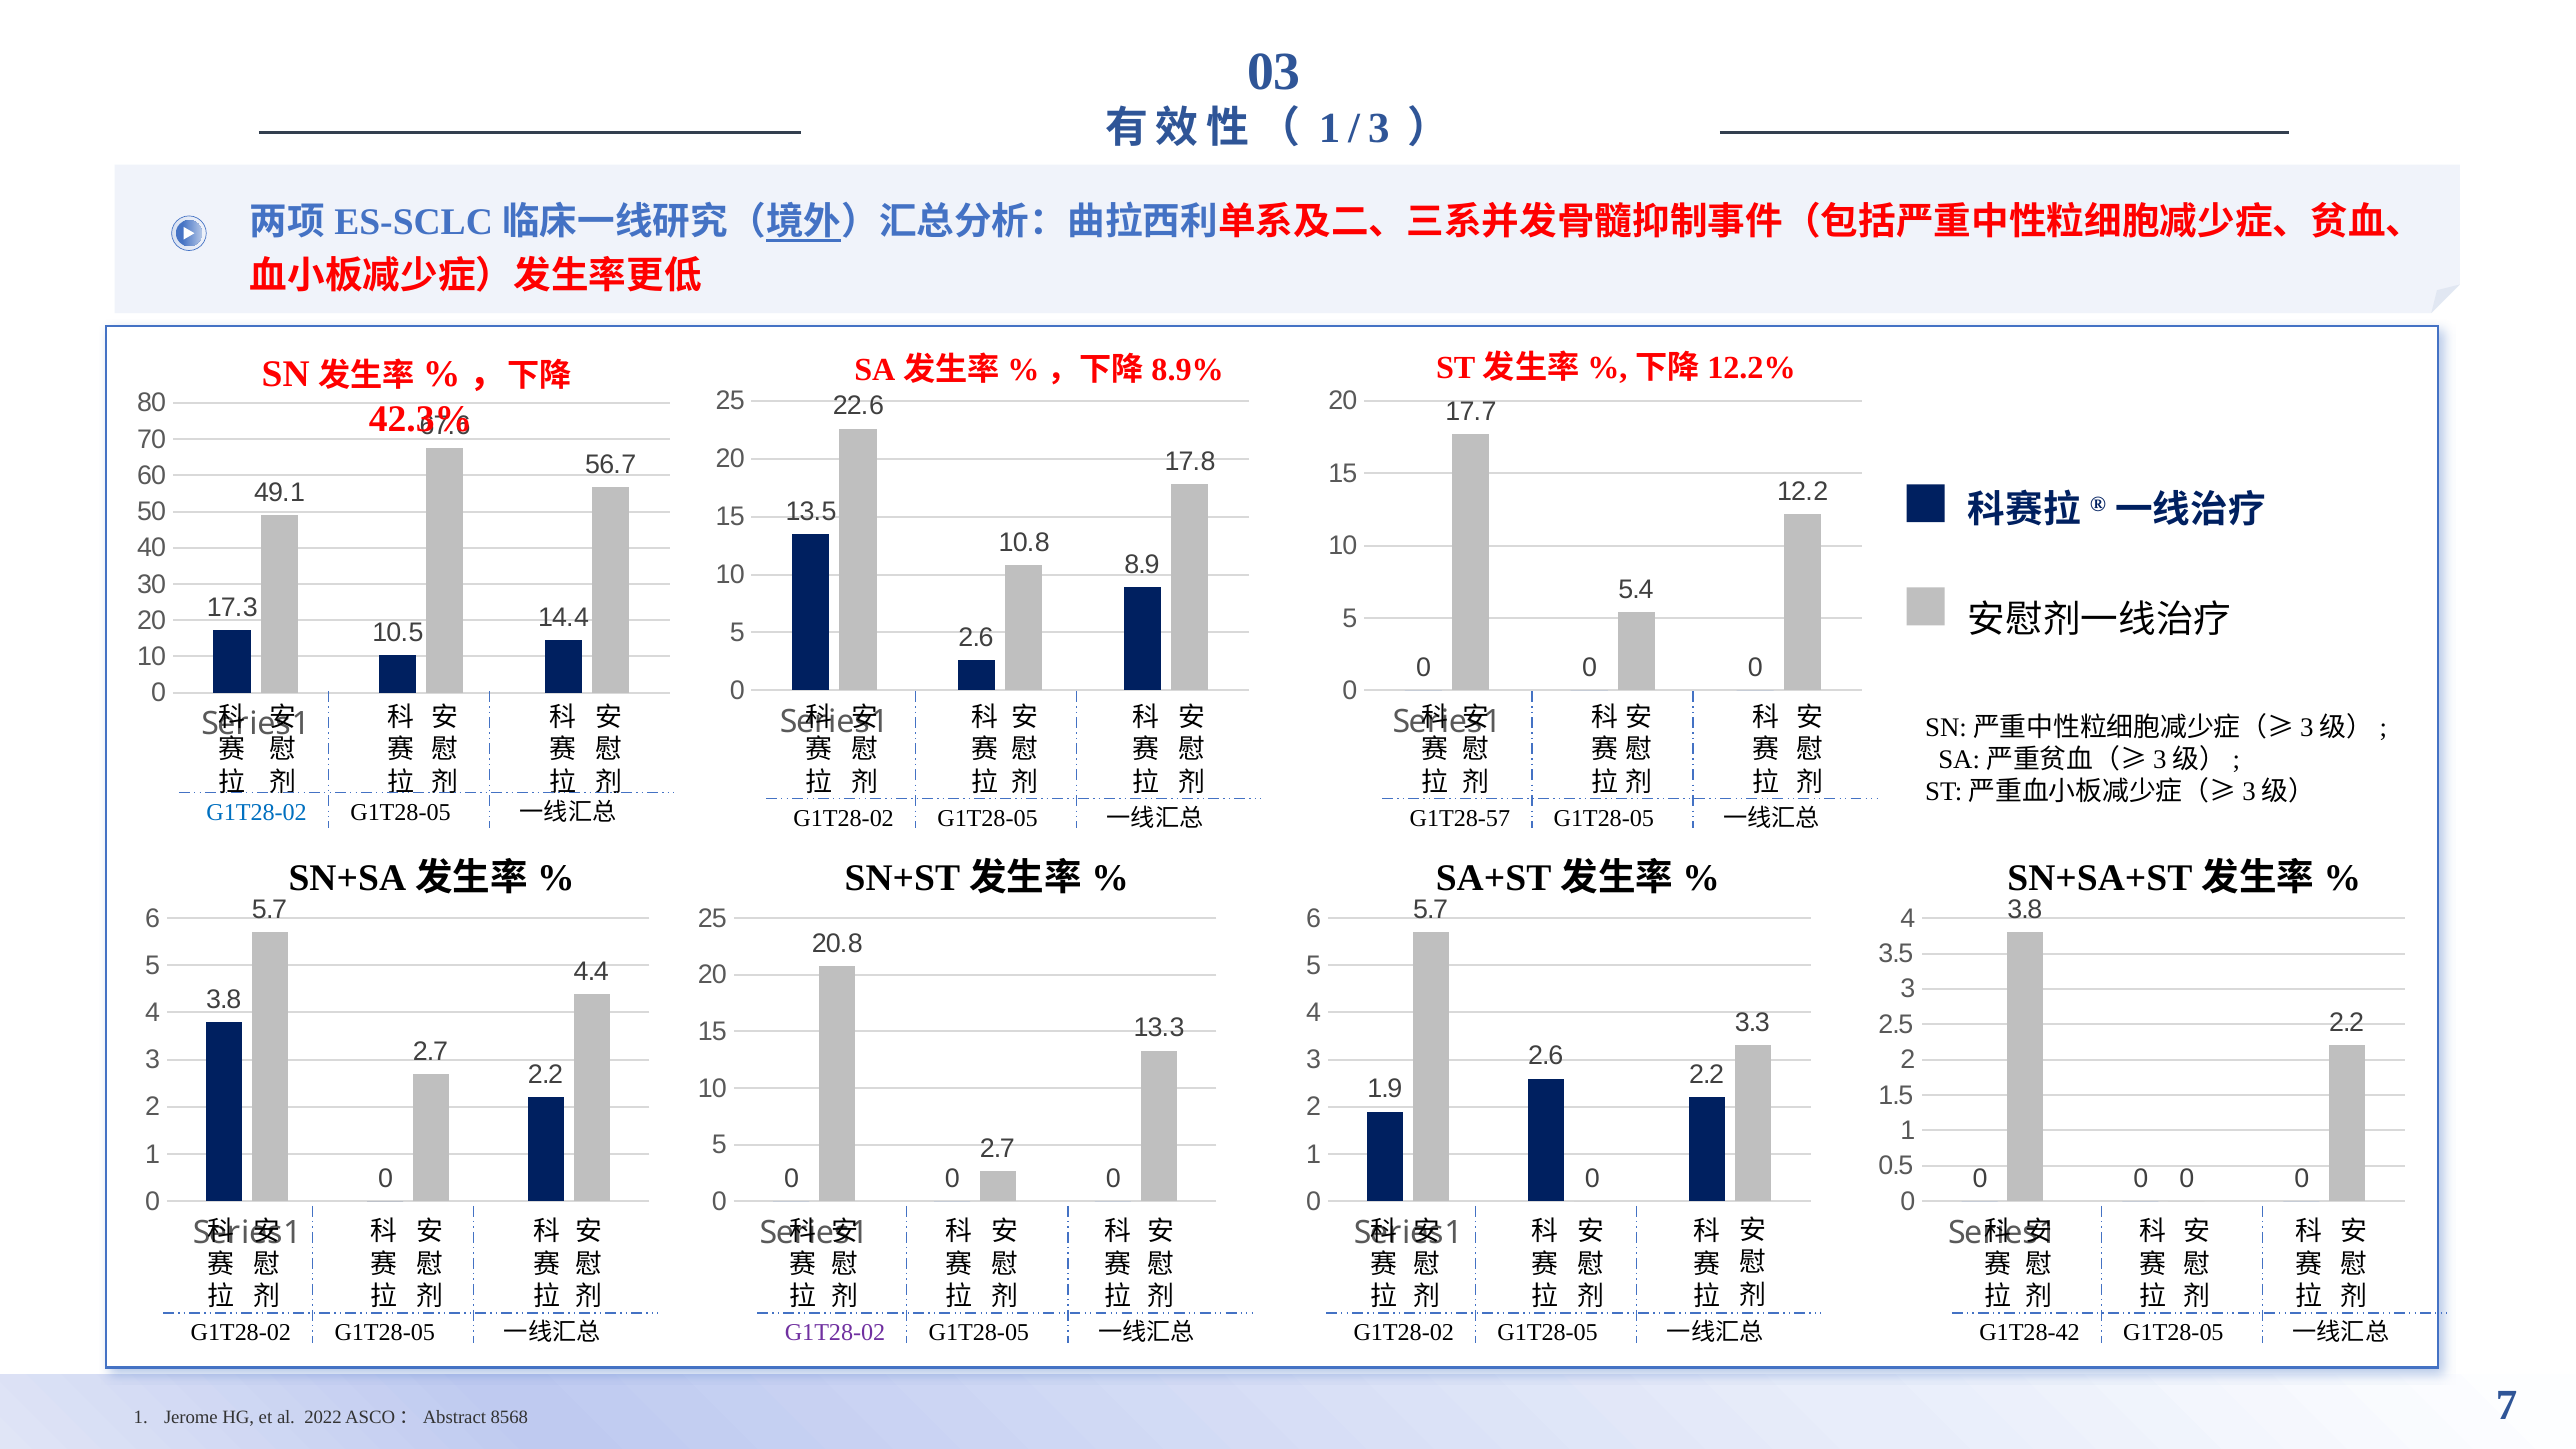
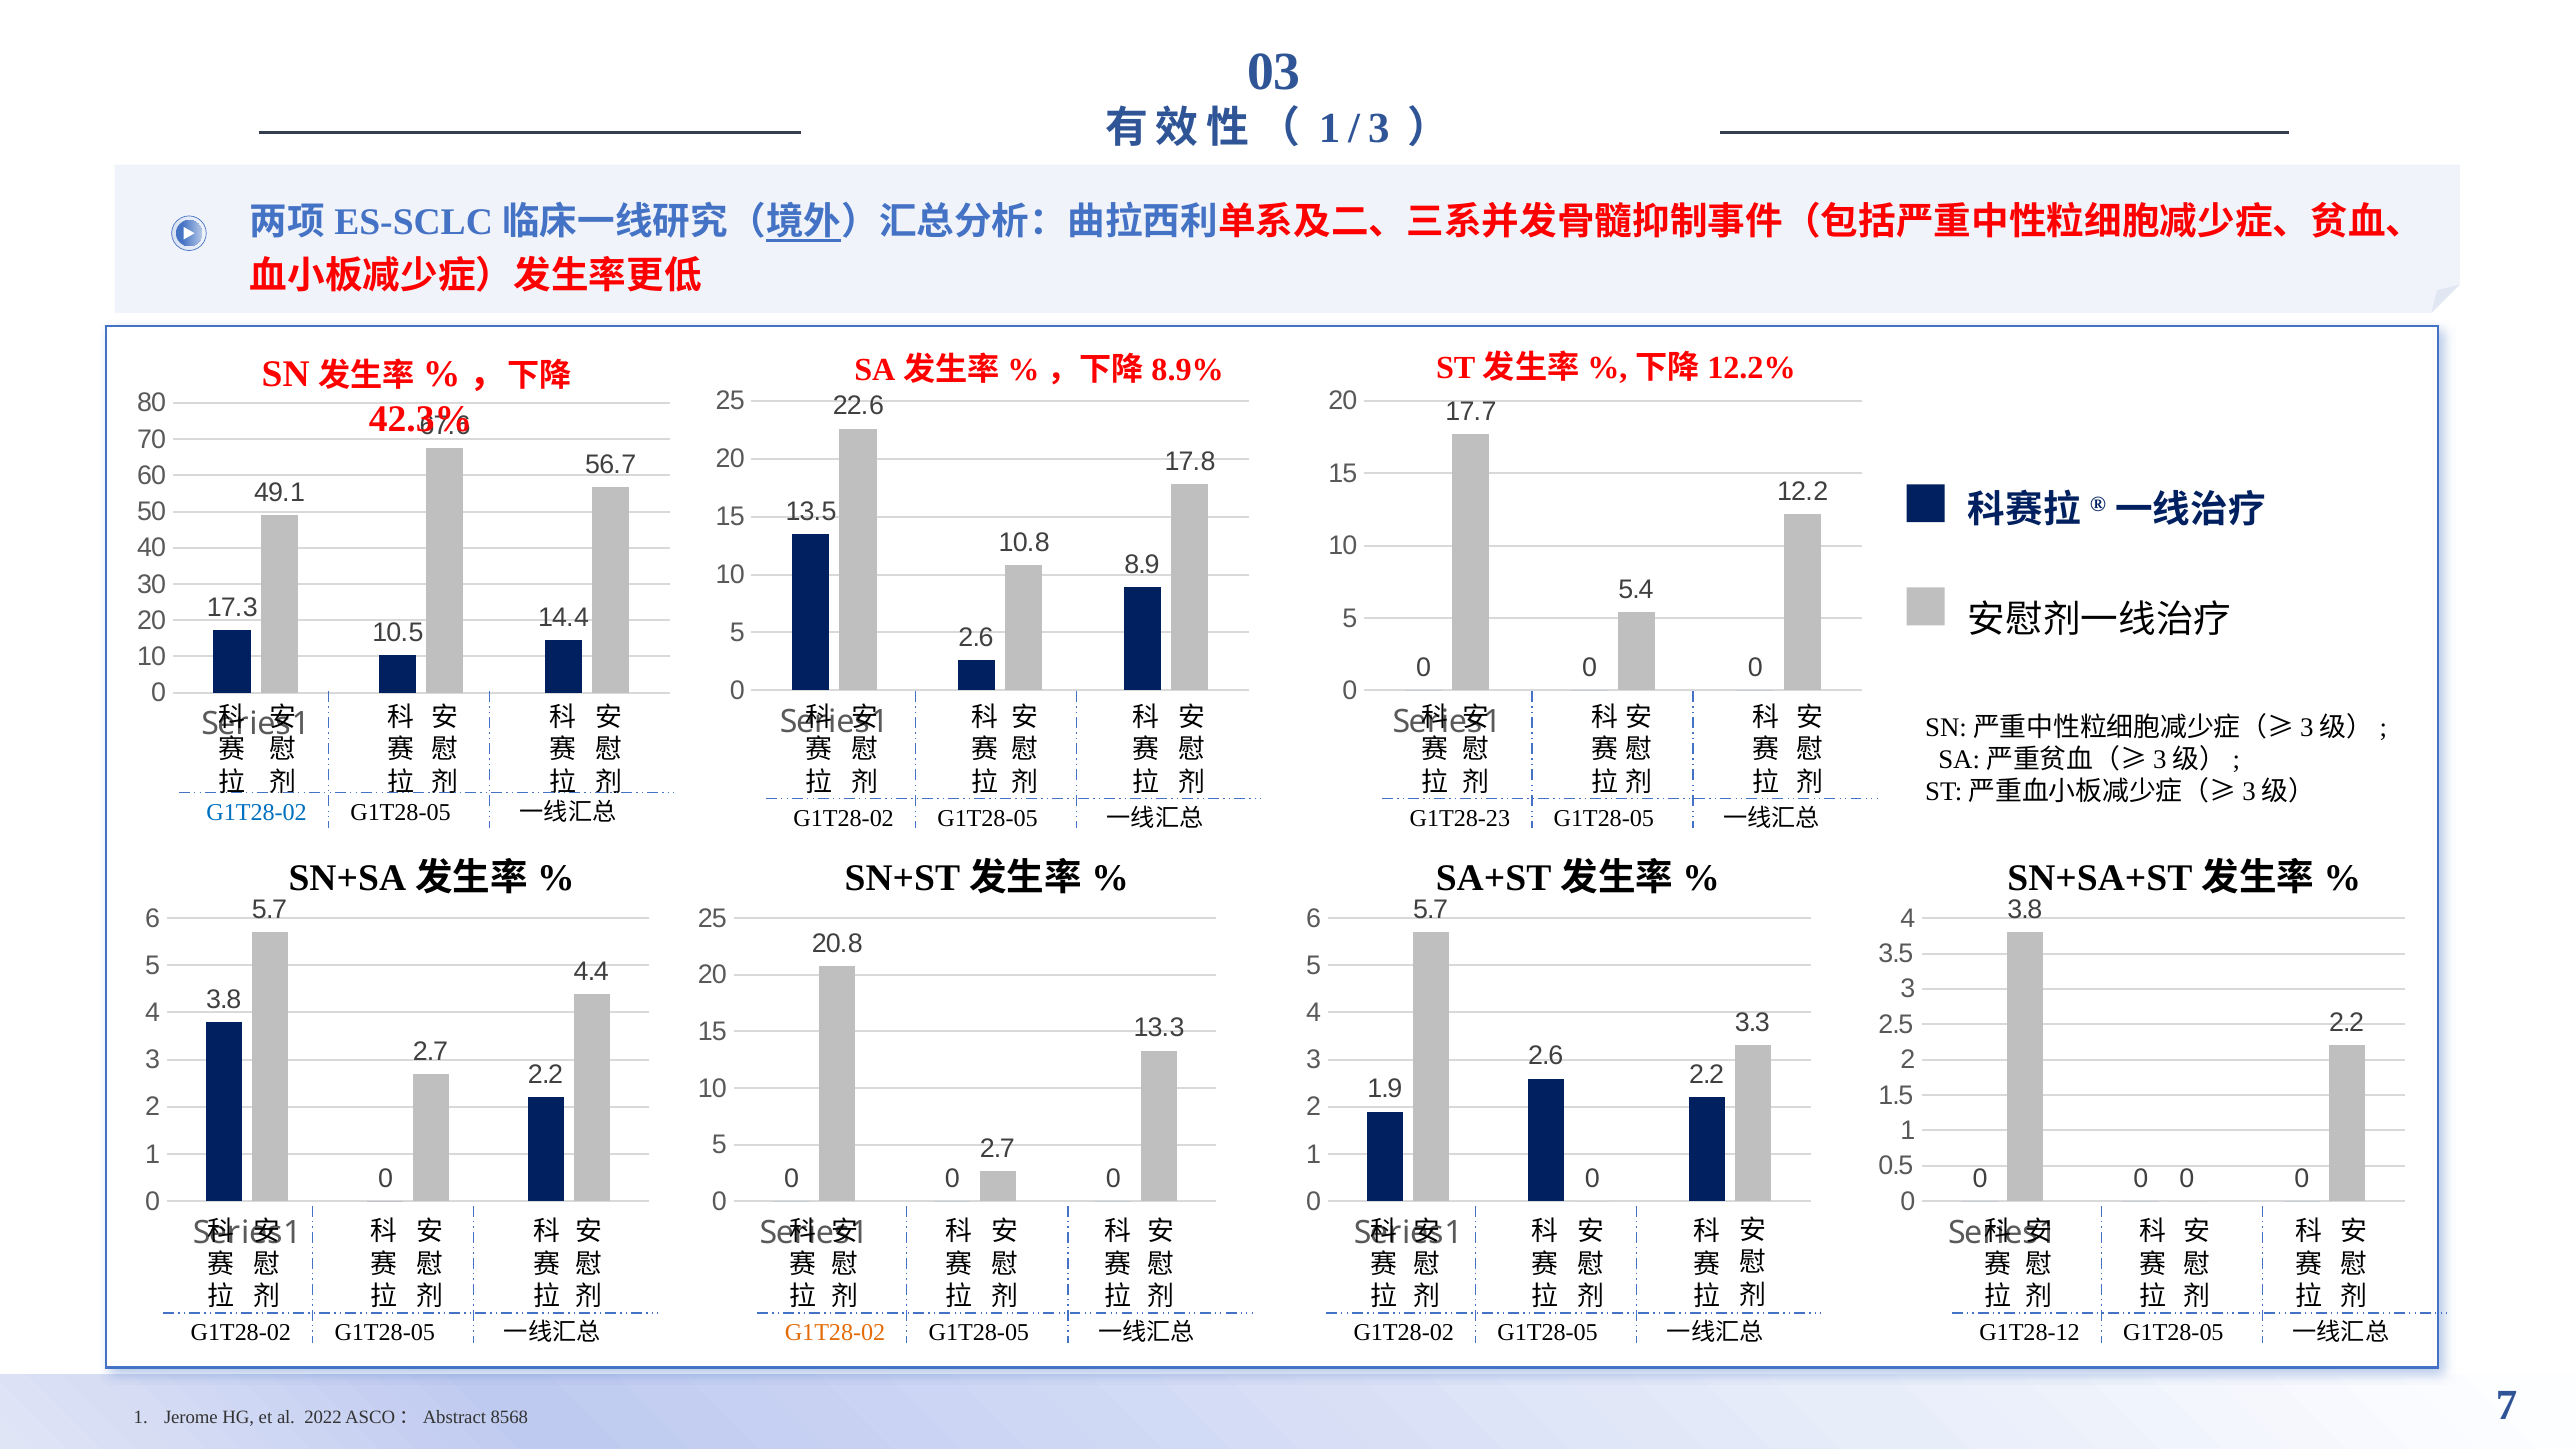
G1T28-57: G1T28-57 -> G1T28-23
G1T28-02 at (835, 1333) colour: purple -> orange
G1T28-42: G1T28-42 -> G1T28-12
